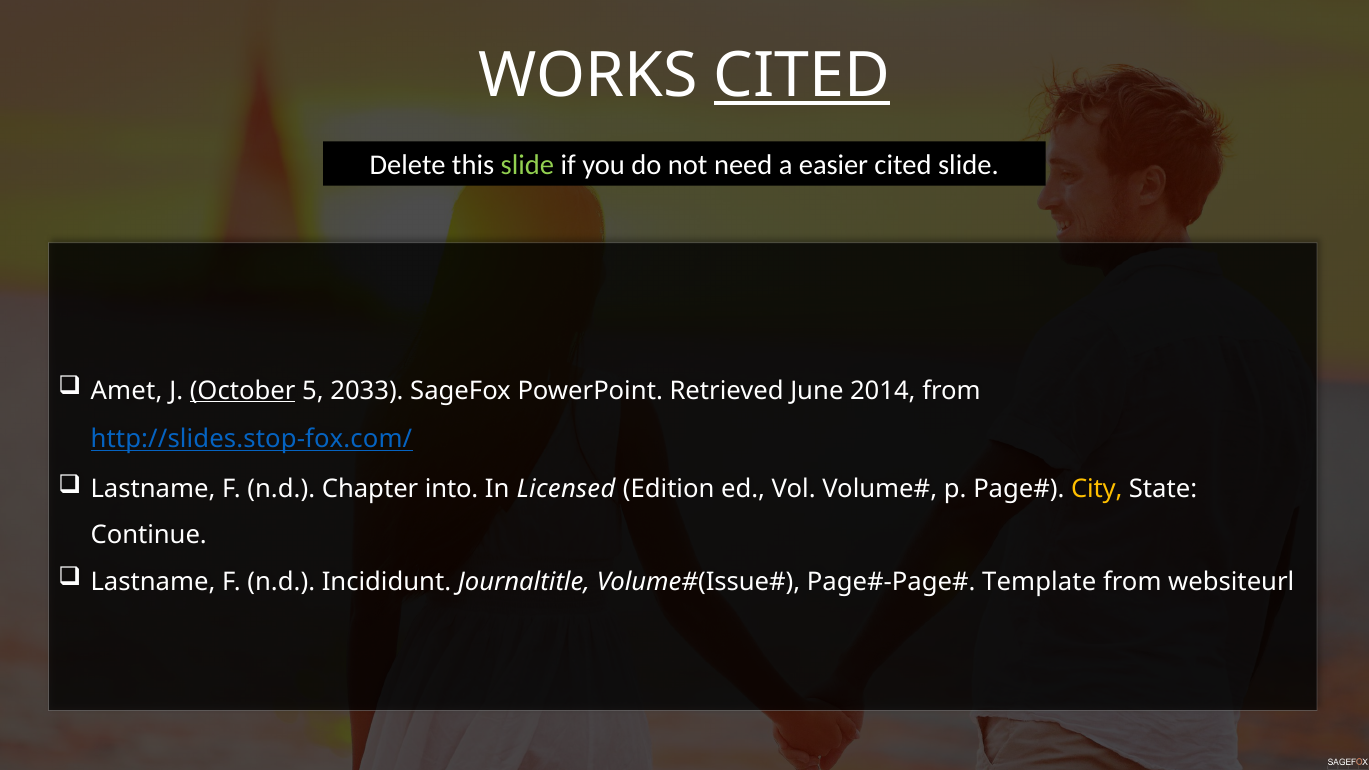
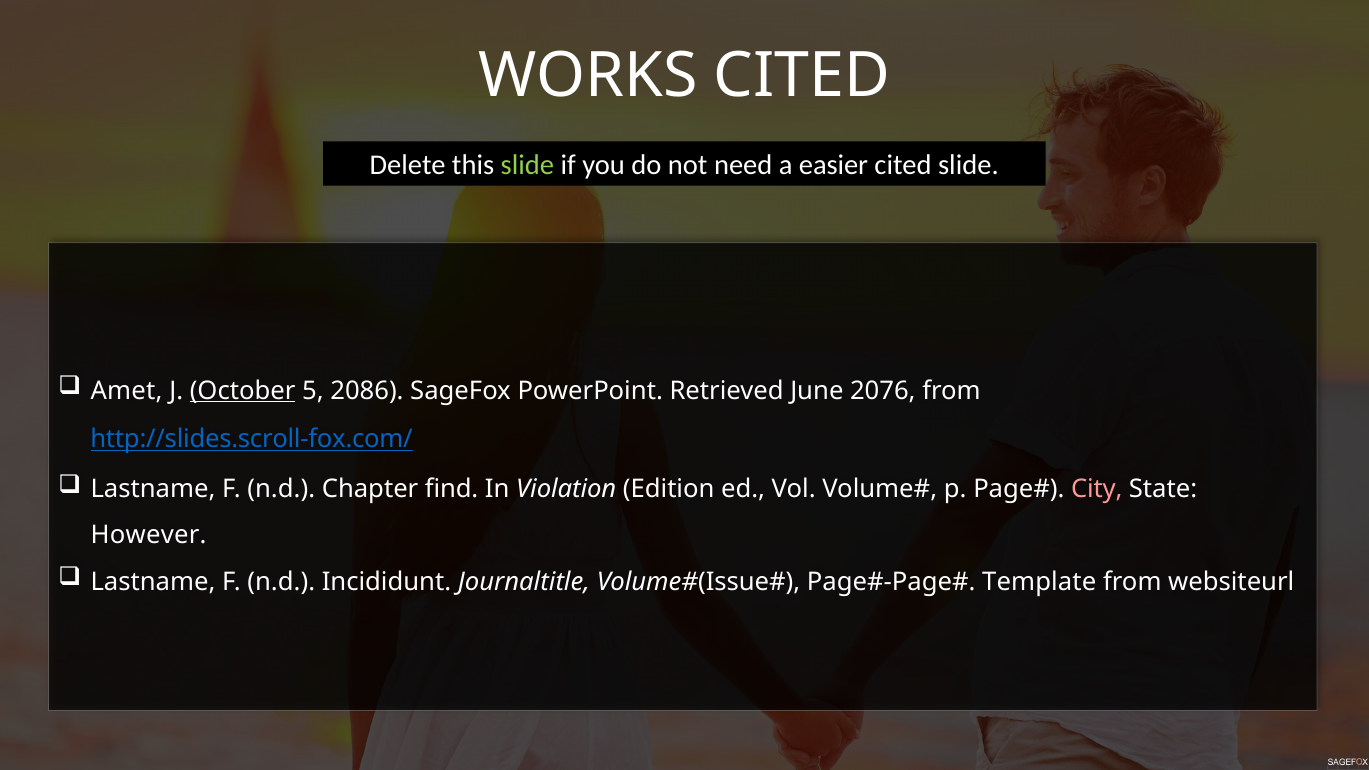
CITED at (802, 76) underline: present -> none
2033: 2033 -> 2086
2014: 2014 -> 2076
http://slides.stop-fox.com/: http://slides.stop-fox.com/ -> http://slides.scroll-fox.com/
into: into -> find
Licensed: Licensed -> Violation
City colour: yellow -> pink
Continue: Continue -> However
